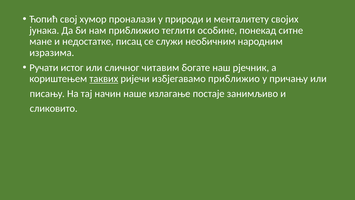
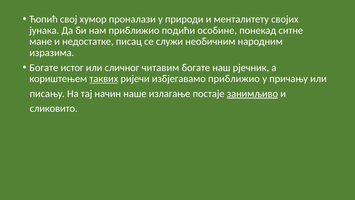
теглити: теглити -> подићи
Ручати at (44, 67): Ручати -> Богате
занимљиво underline: none -> present
